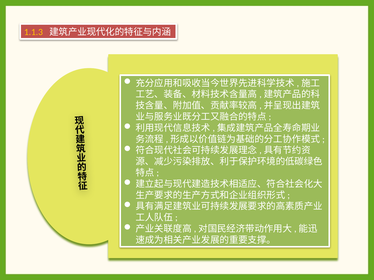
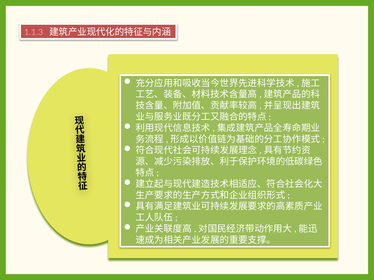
1.1.3 colour: yellow -> pink
